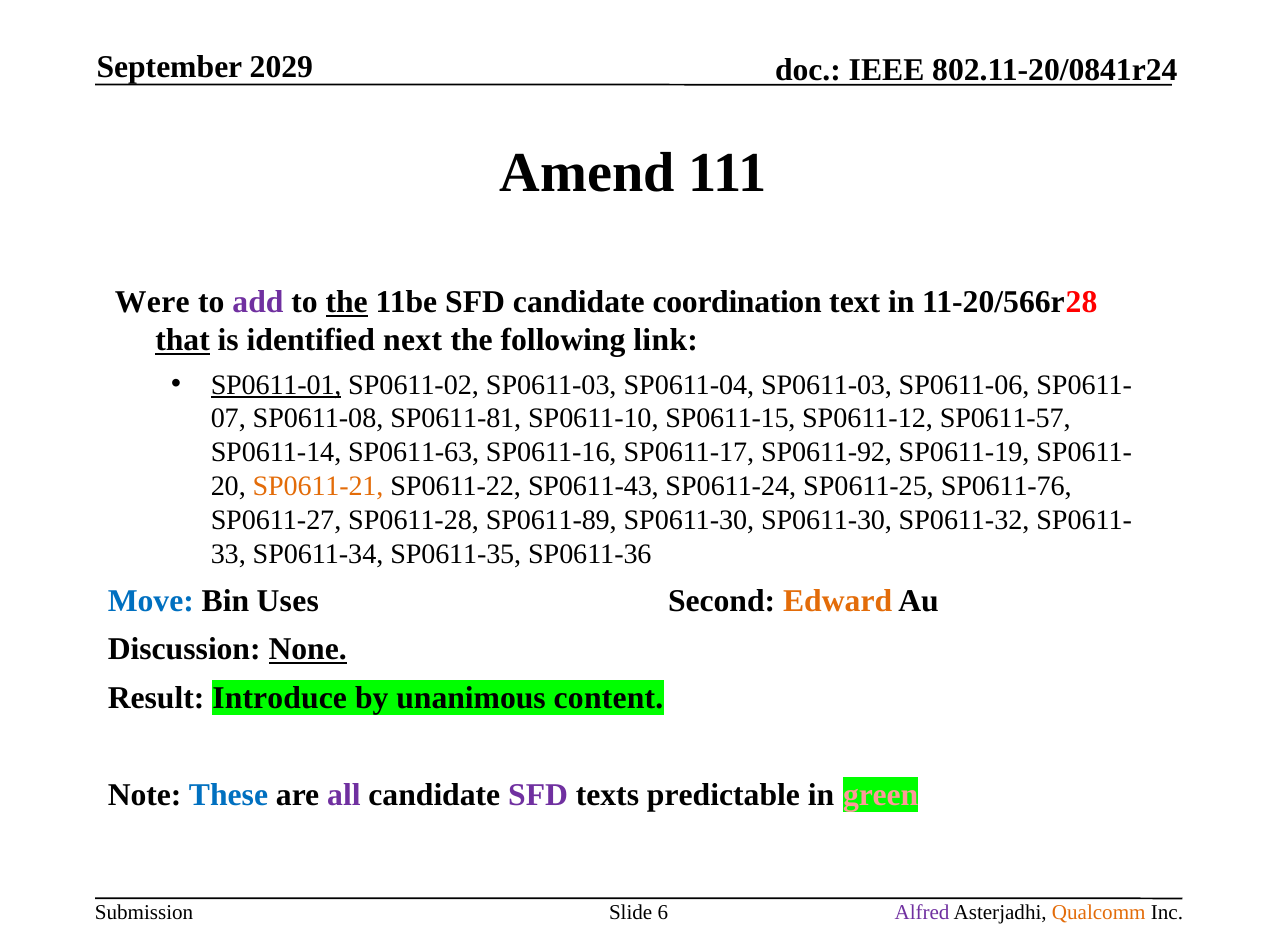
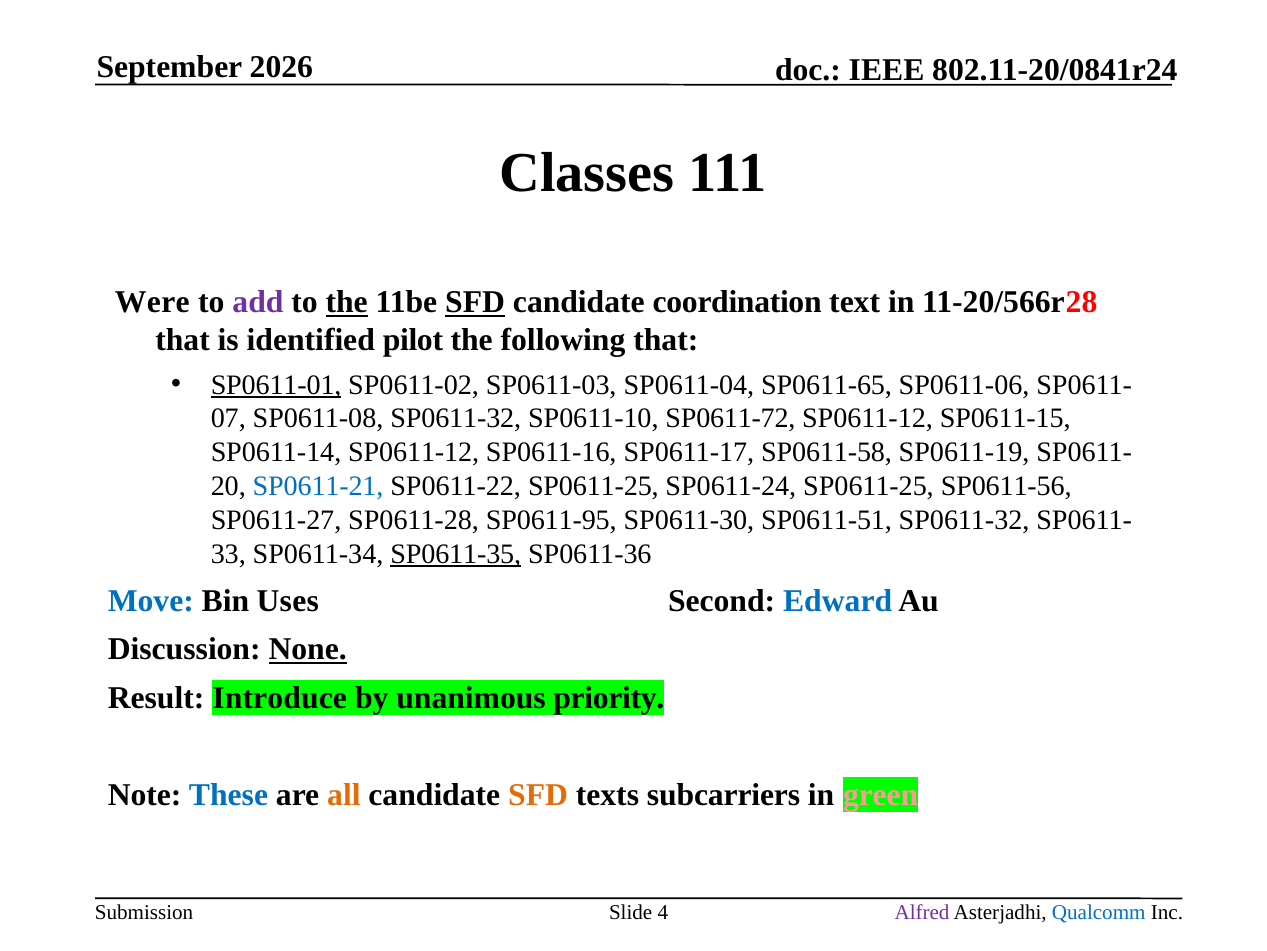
2029: 2029 -> 2026
Amend: Amend -> Classes
SFD at (475, 302) underline: none -> present
that at (183, 340) underline: present -> none
next: next -> pilot
following link: link -> that
SP0611-04 SP0611-03: SP0611-03 -> SP0611-65
SP0611-08 SP0611-81: SP0611-81 -> SP0611-32
SP0611-15: SP0611-15 -> SP0611-72
SP0611-57: SP0611-57 -> SP0611-15
SP0611-14 SP0611-63: SP0611-63 -> SP0611-12
SP0611-92: SP0611-92 -> SP0611-58
SP0611-21 colour: orange -> blue
SP0611-22 SP0611-43: SP0611-43 -> SP0611-25
SP0611-76: SP0611-76 -> SP0611-56
SP0611-89: SP0611-89 -> SP0611-95
SP0611-30 SP0611-30: SP0611-30 -> SP0611-51
SP0611-35 underline: none -> present
Edward colour: orange -> blue
content: content -> priority
all colour: purple -> orange
SFD at (538, 794) colour: purple -> orange
predictable: predictable -> subcarriers
6: 6 -> 4
Qualcomm colour: orange -> blue
